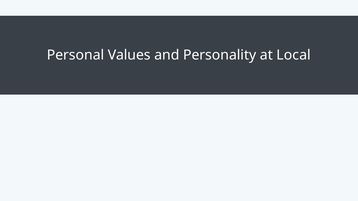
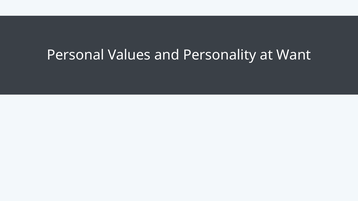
Local: Local -> Want
